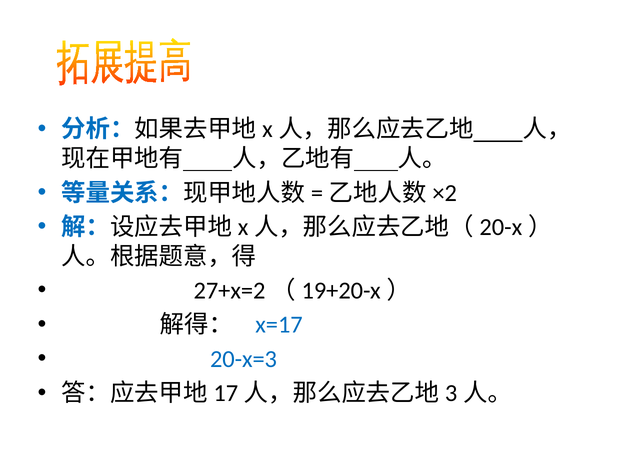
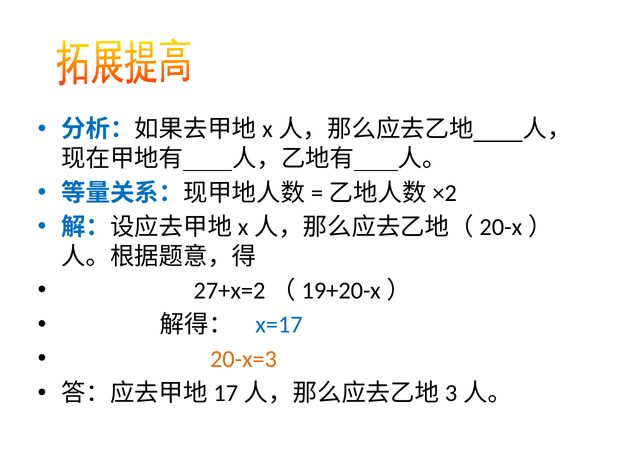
20-x=3 colour: blue -> orange
